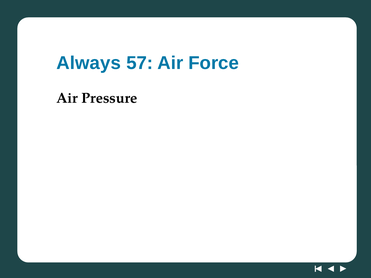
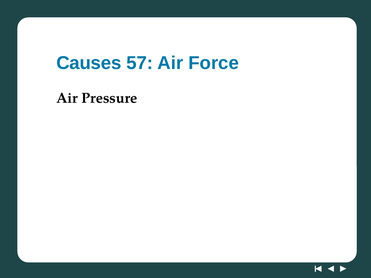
Always: Always -> Causes
